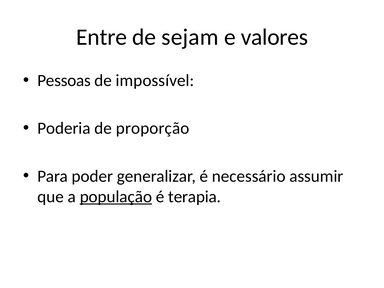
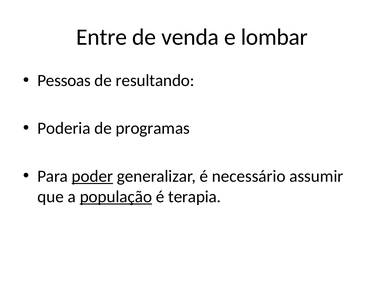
sejam: sejam -> venda
valores: valores -> lombar
impossível: impossível -> resultando
proporção: proporção -> programas
poder underline: none -> present
